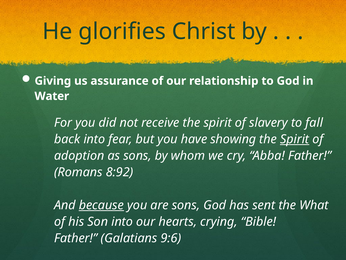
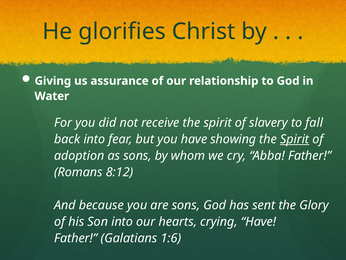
8:92: 8:92 -> 8:12
because underline: present -> none
What: What -> Glory
crying Bible: Bible -> Have
9:6: 9:6 -> 1:6
